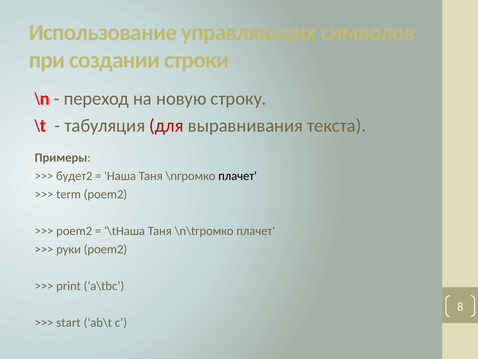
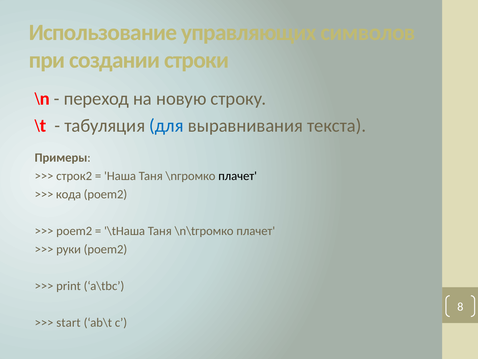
для colour: red -> blue
будет2: будет2 -> строк2
term: term -> кода
